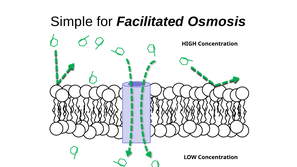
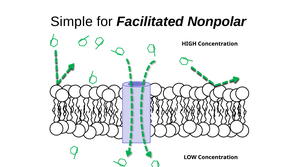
Osmosis: Osmosis -> Nonpolar
